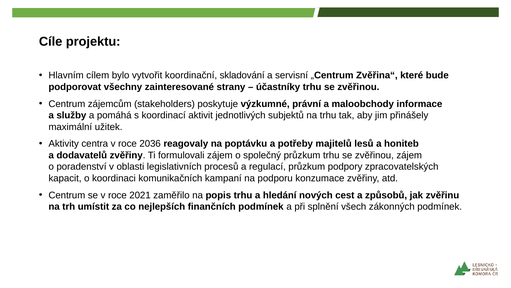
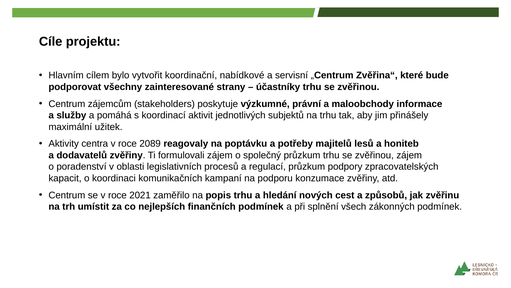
skladování: skladování -> nabídkové
2036: 2036 -> 2089
